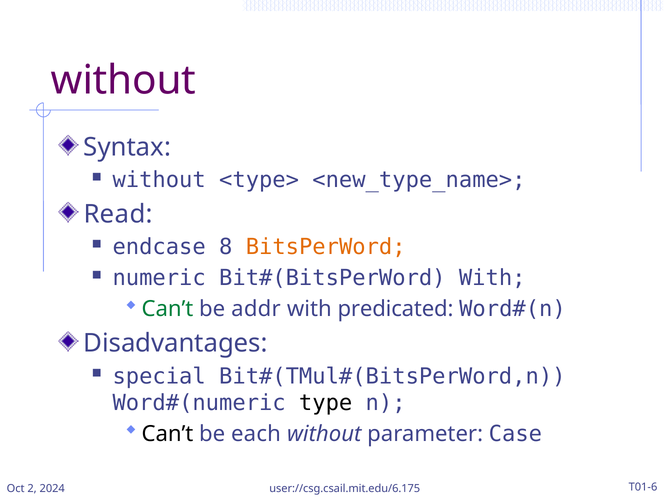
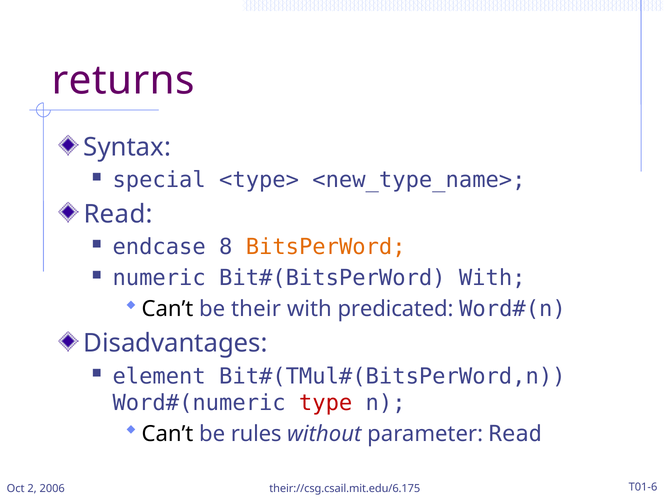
without at (123, 80): without -> returns
without at (159, 180): without -> special
Can’t at (167, 309) colour: green -> black
addr: addr -> their
special: special -> element
type colour: black -> red
each: each -> rules
parameter Case: Case -> Read
2024: 2024 -> 2006
user://csg.csail.mit.edu/6.175: user://csg.csail.mit.edu/6.175 -> their://csg.csail.mit.edu/6.175
